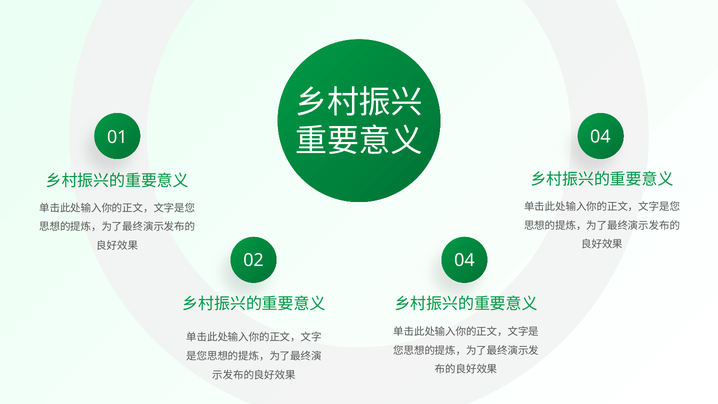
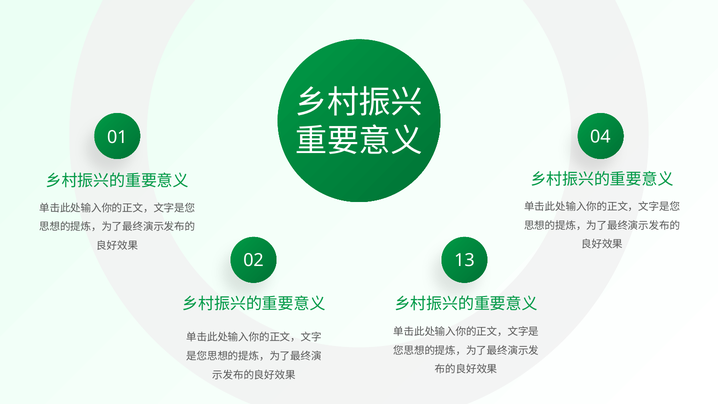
02 04: 04 -> 13
